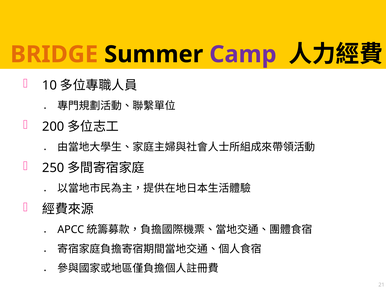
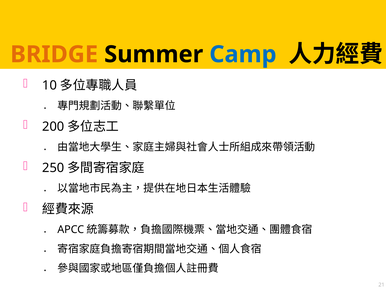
Camp colour: purple -> blue
